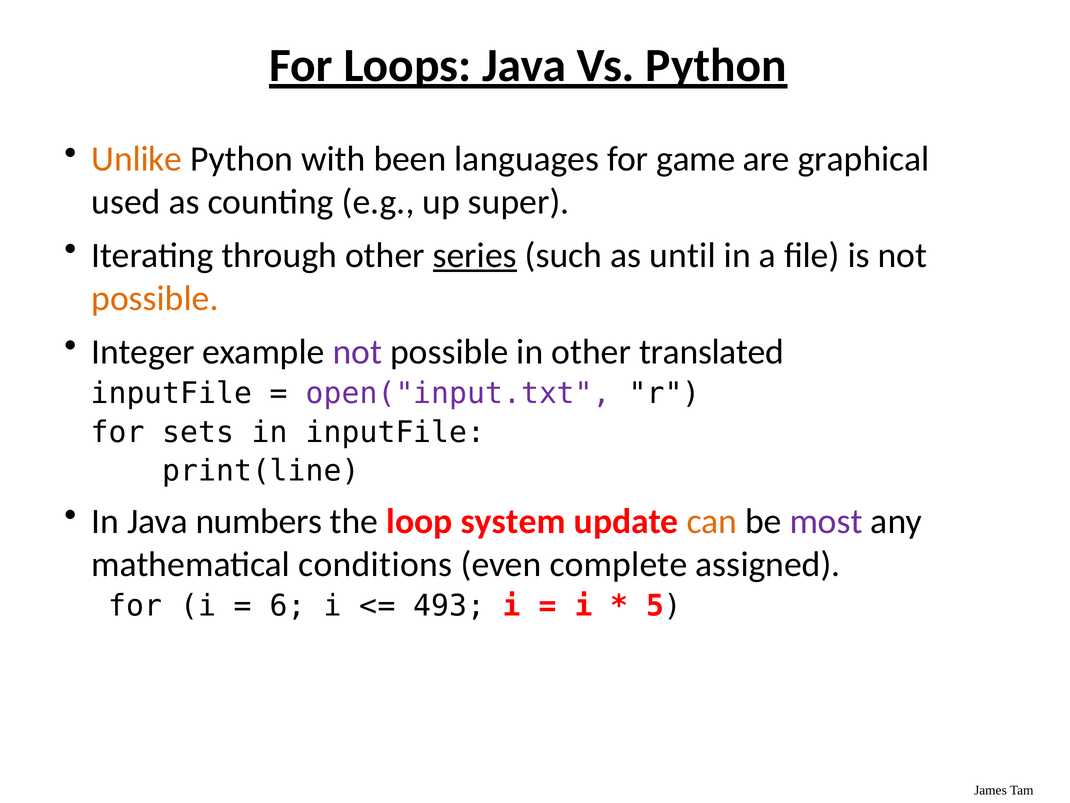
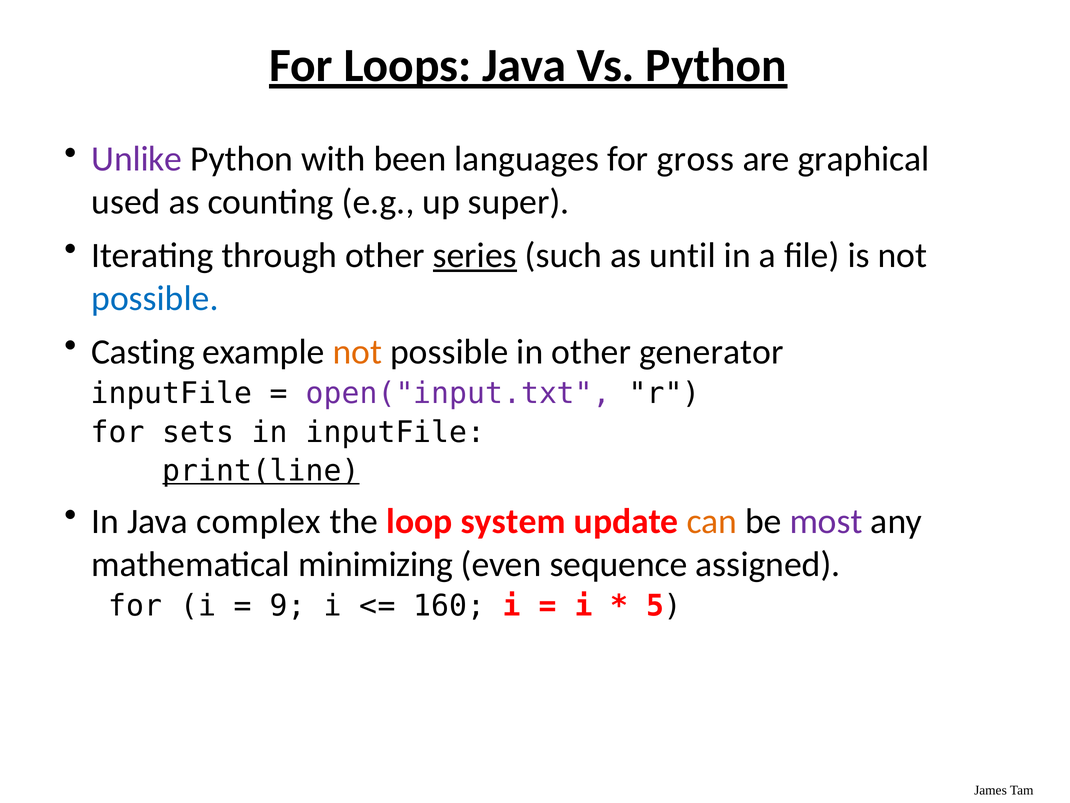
Unlike colour: orange -> purple
game: game -> gross
possible at (155, 298) colour: orange -> blue
Integer: Integer -> Casting
not at (357, 352) colour: purple -> orange
translated: translated -> generator
print(line underline: none -> present
numbers: numbers -> complex
conditions: conditions -> minimizing
complete: complete -> sequence
6: 6 -> 9
493: 493 -> 160
